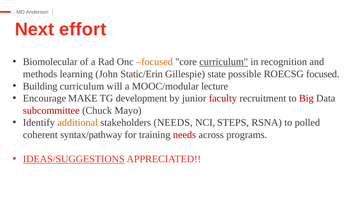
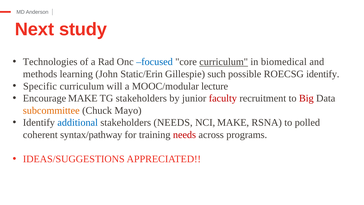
effort: effort -> study
Biomolecular: Biomolecular -> Technologies
focused at (154, 62) colour: orange -> blue
recognition: recognition -> biomedical
state: state -> such
ROECSG focused: focused -> identify
Building: Building -> Specific
TG development: development -> stakeholders
subcommittee colour: red -> orange
additional colour: orange -> blue
NCI STEPS: STEPS -> MAKE
IDEAS/SUGGESTIONS underline: present -> none
